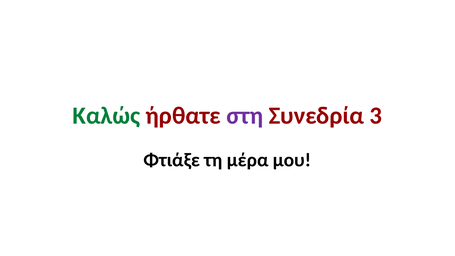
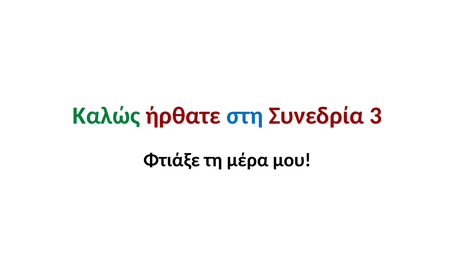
στη colour: purple -> blue
